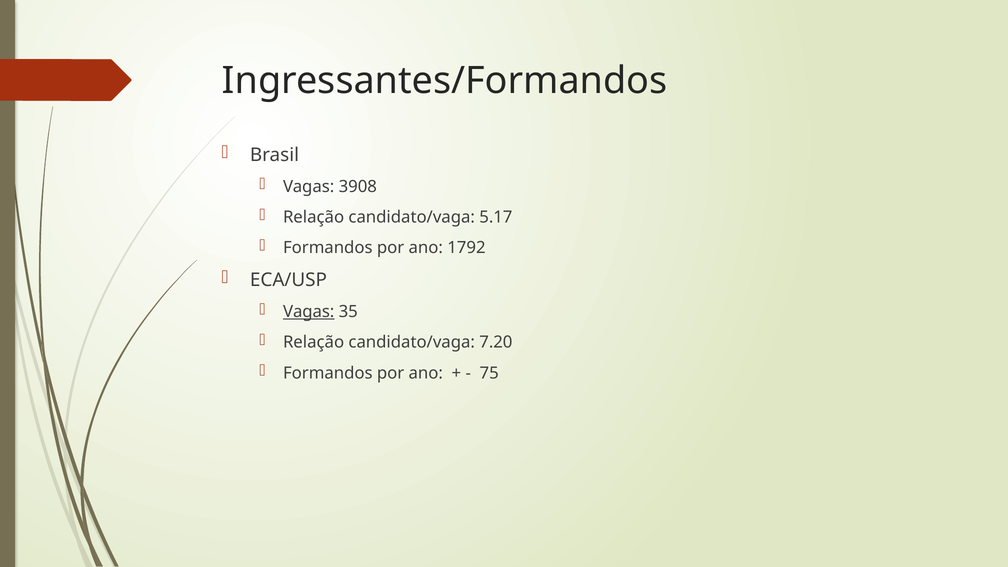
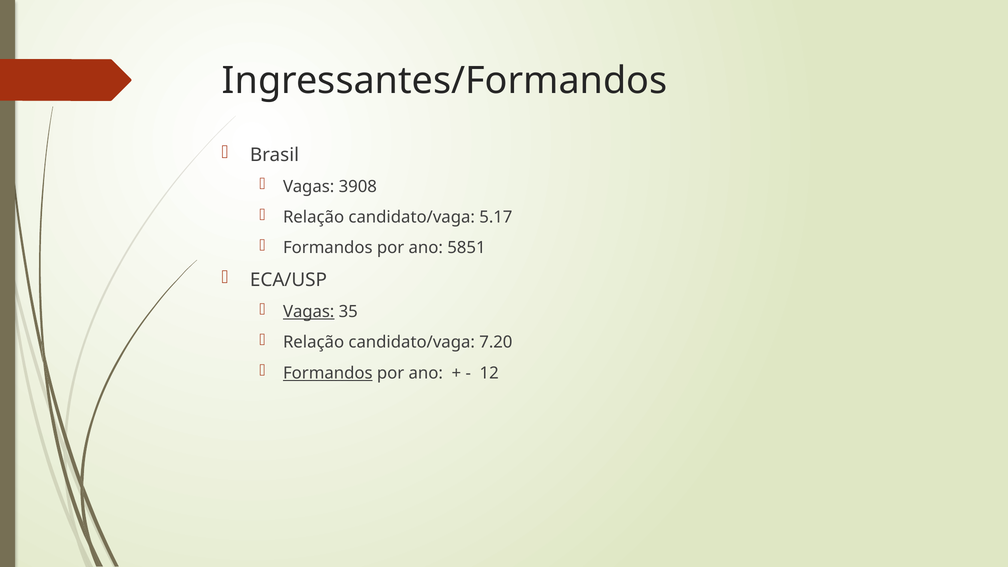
1792: 1792 -> 5851
Formandos at (328, 373) underline: none -> present
75: 75 -> 12
